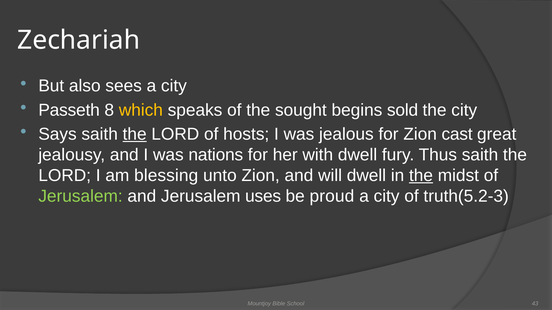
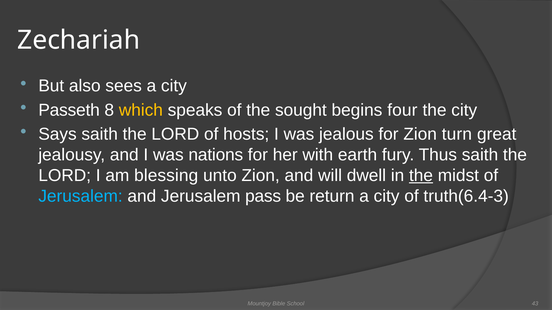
sold: sold -> four
the at (135, 134) underline: present -> none
cast: cast -> turn
with dwell: dwell -> earth
Jerusalem at (80, 196) colour: light green -> light blue
uses: uses -> pass
proud: proud -> return
truth(5.2-3: truth(5.2-3 -> truth(6.4-3
